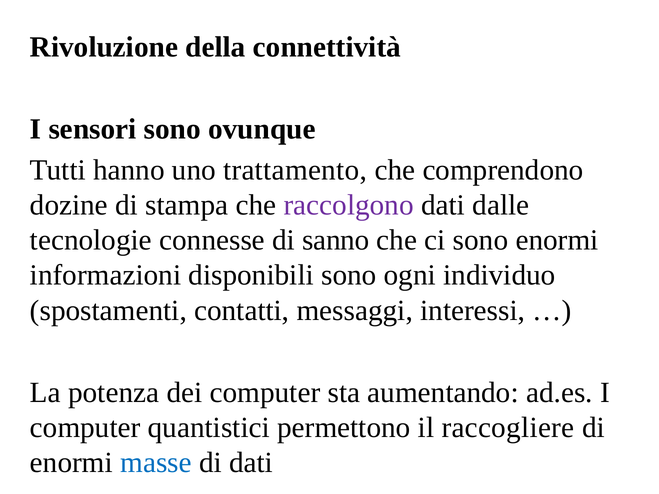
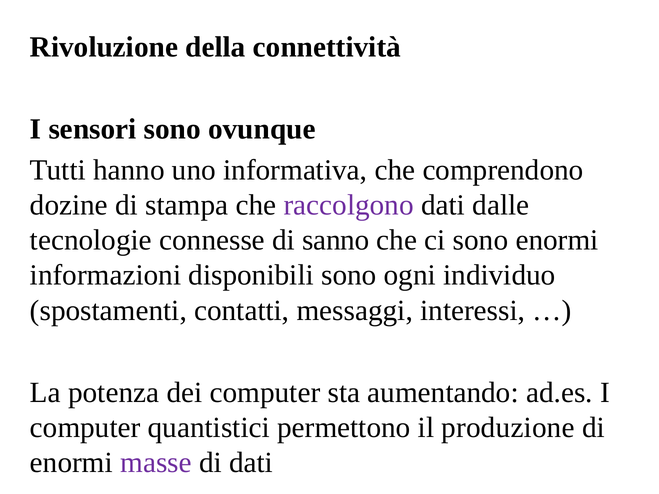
trattamento: trattamento -> informativa
raccogliere: raccogliere -> produzione
masse colour: blue -> purple
